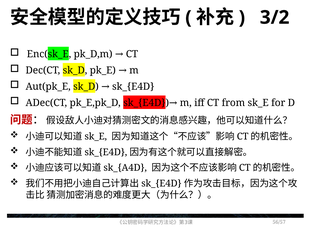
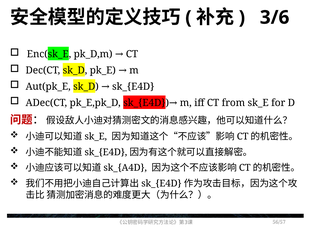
3/2: 3/2 -> 3/6
